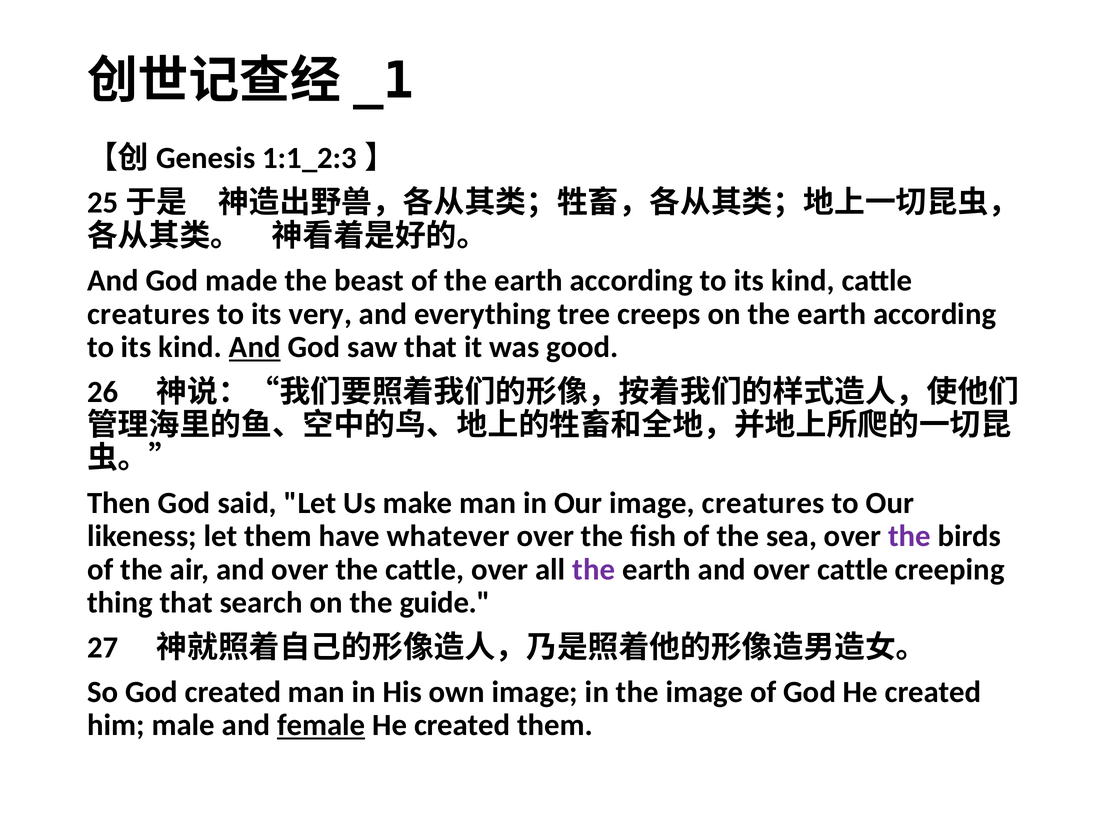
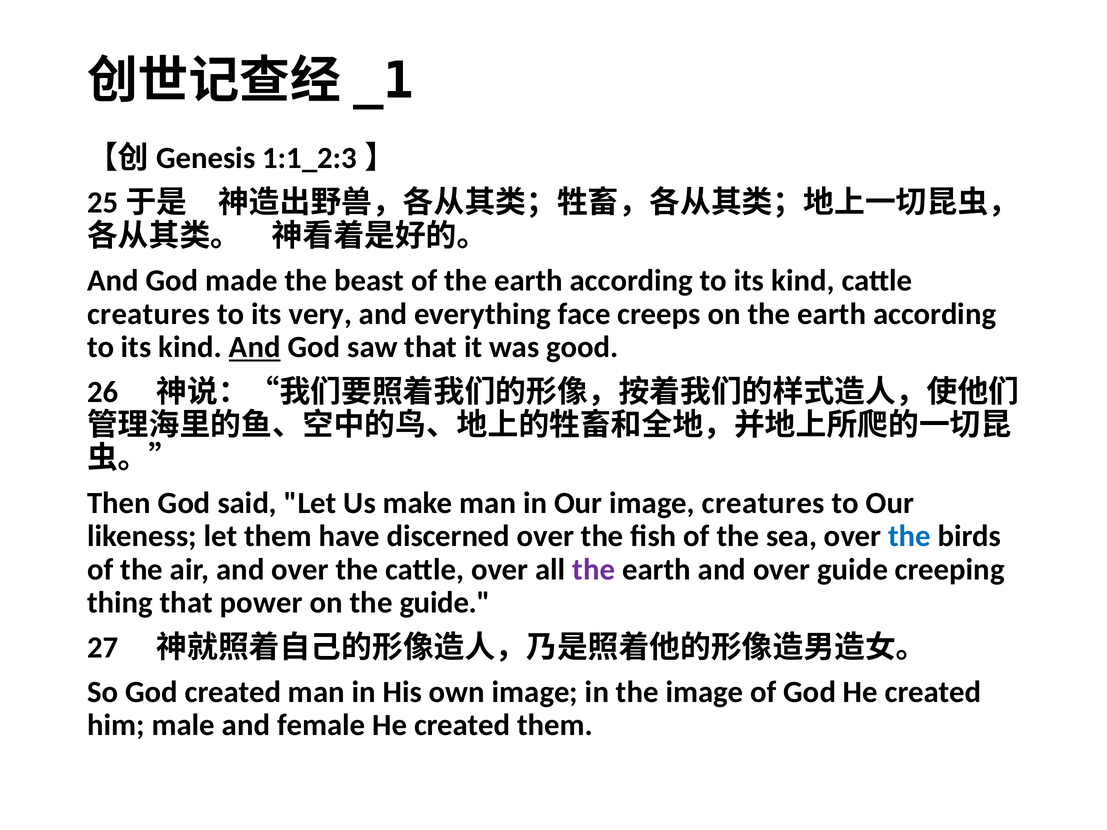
tree: tree -> face
whatever: whatever -> discerned
the at (909, 536) colour: purple -> blue
over cattle: cattle -> guide
search: search -> power
female underline: present -> none
